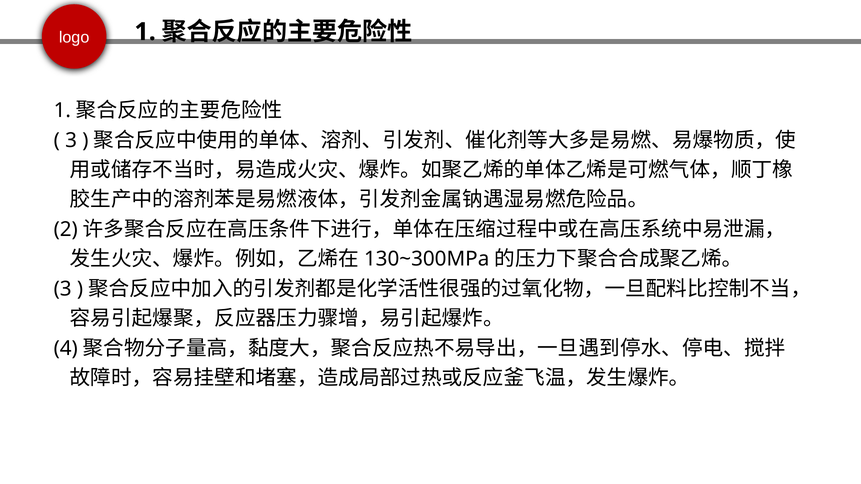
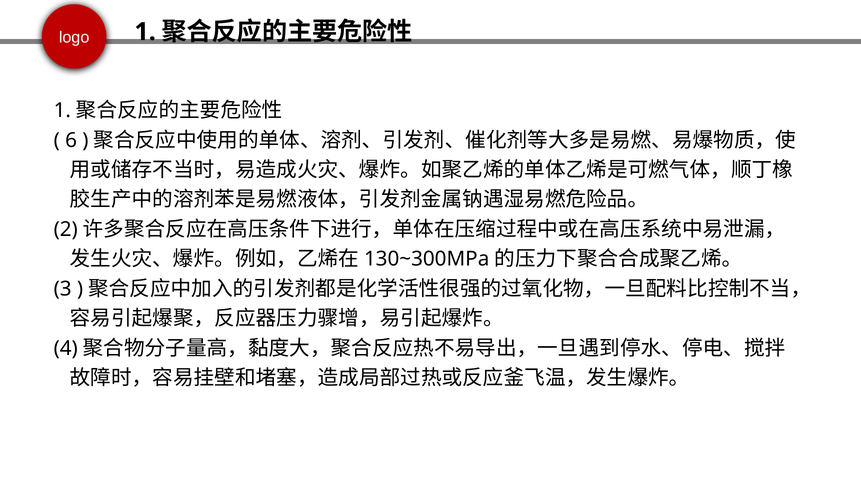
3 at (71, 140): 3 -> 6
